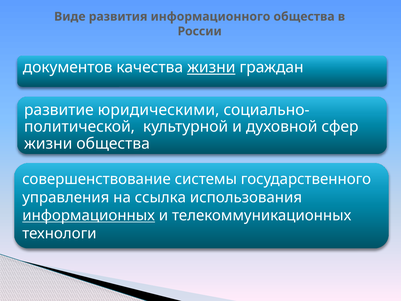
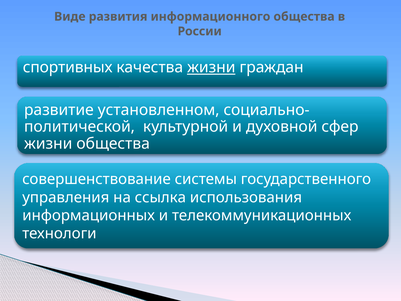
документов: документов -> спортивных
юридическими: юридическими -> установленном
информационных underline: present -> none
